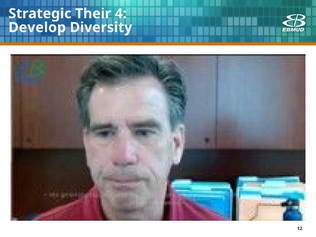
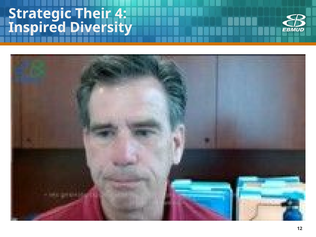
Develop: Develop -> Inspired
